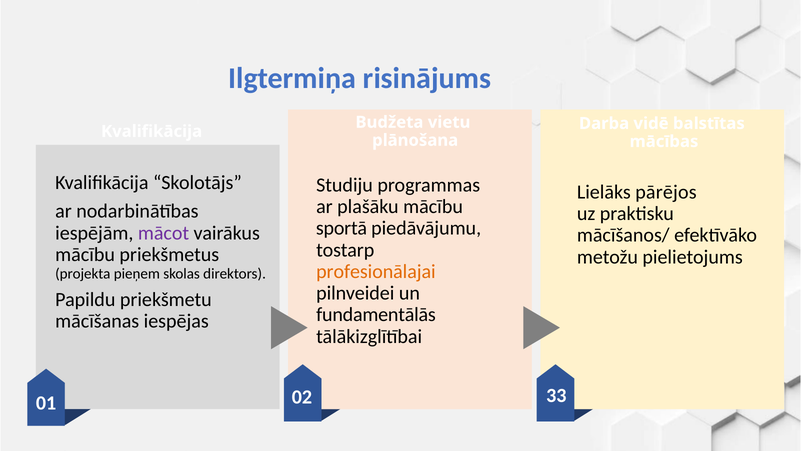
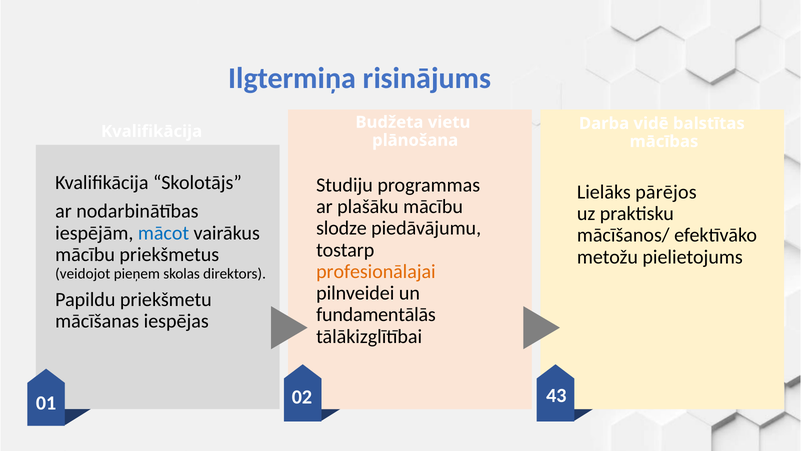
sportā: sportā -> slodze
mācot colour: purple -> blue
projekta: projekta -> veidojot
33: 33 -> 43
